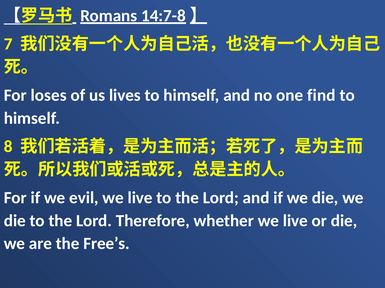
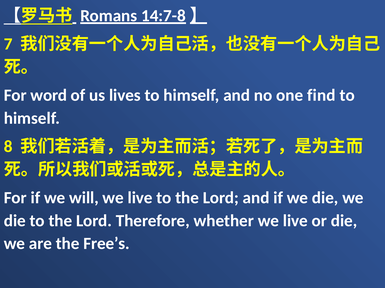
loses: loses -> word
evil: evil -> will
